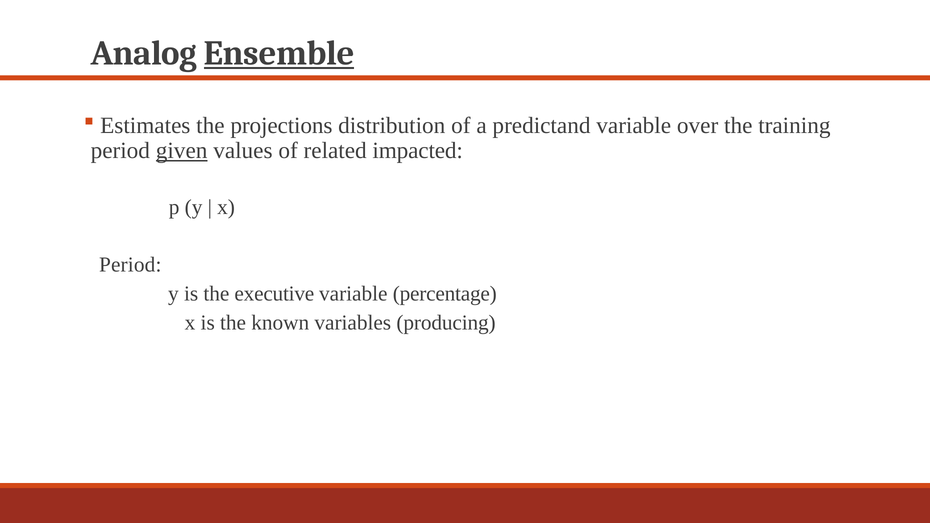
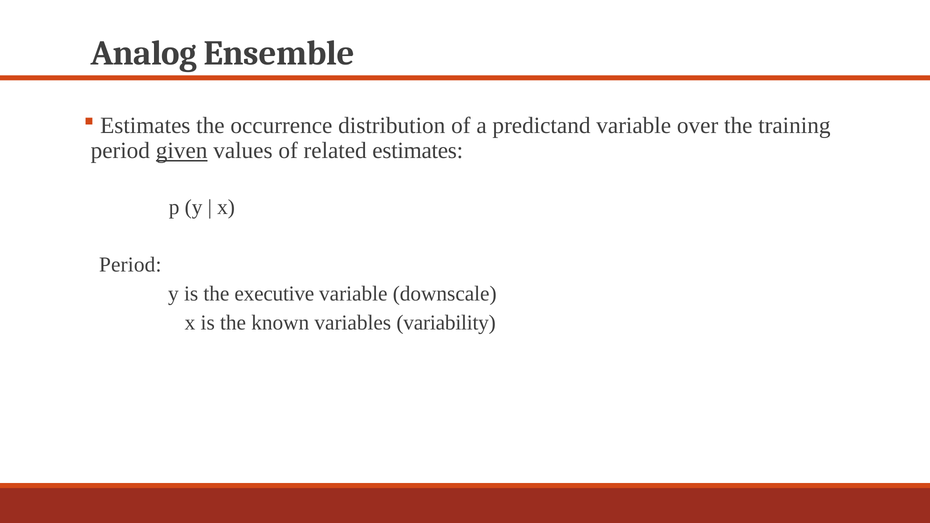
Ensemble underline: present -> none
projections: projections -> occurrence
related impacted: impacted -> estimates
percentage: percentage -> downscale
producing: producing -> variability
